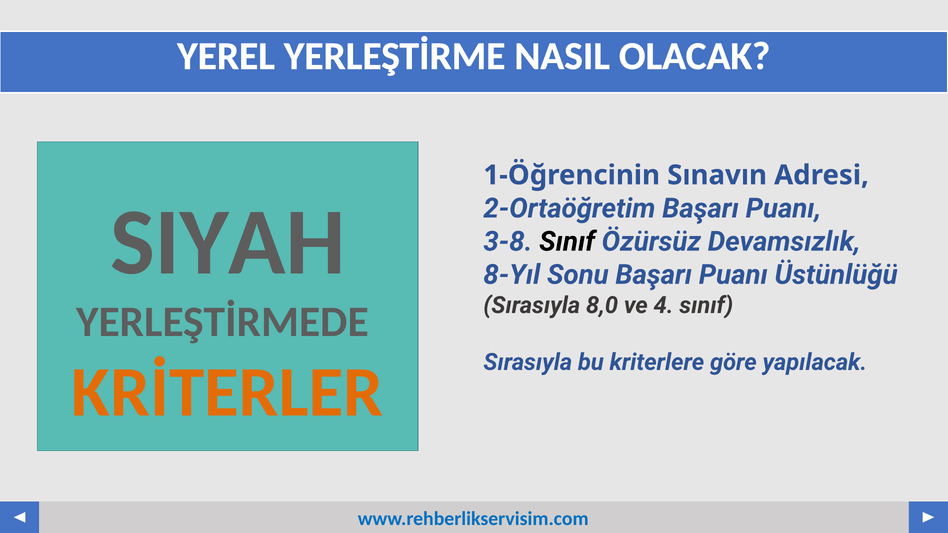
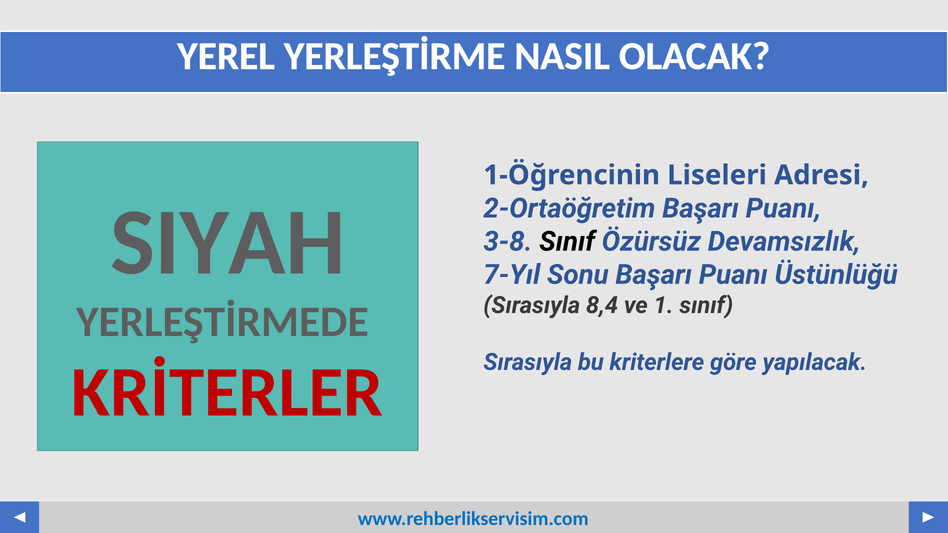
Sınavın: Sınavın -> Liseleri
8-Yıl: 8-Yıl -> 7-Yıl
8,0: 8,0 -> 8,4
4: 4 -> 1
KRİTERLER colour: orange -> red
